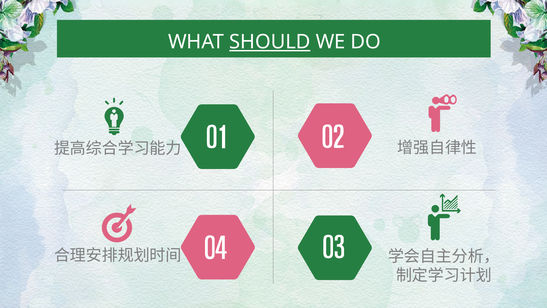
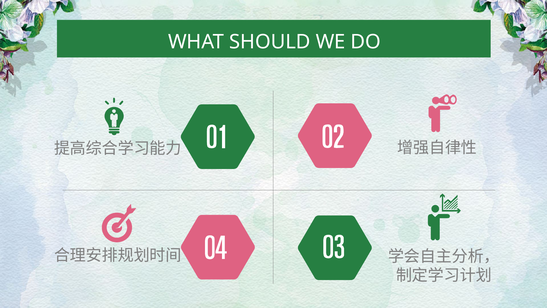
SHOULD underline: present -> none
